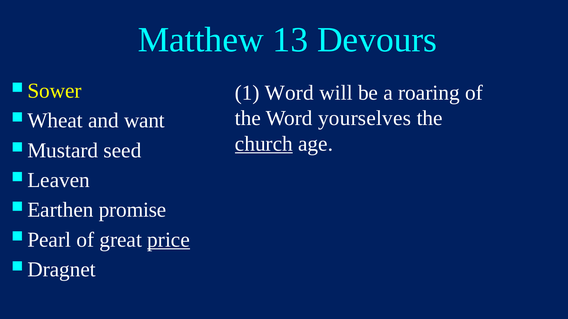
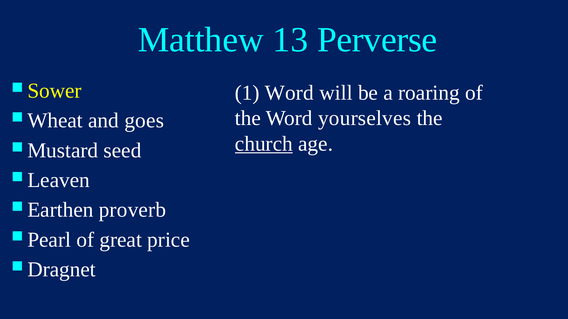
Devours: Devours -> Perverse
want: want -> goes
promise: promise -> proverb
price underline: present -> none
